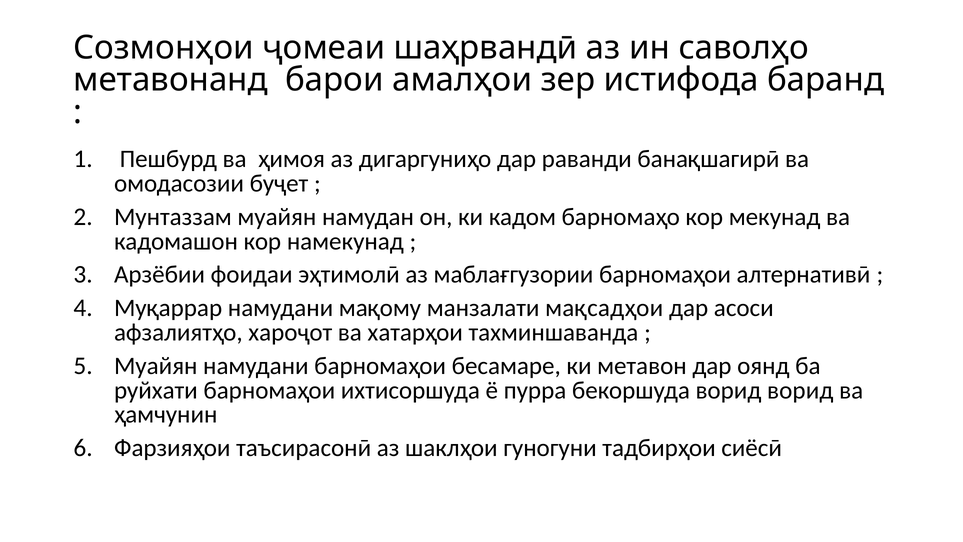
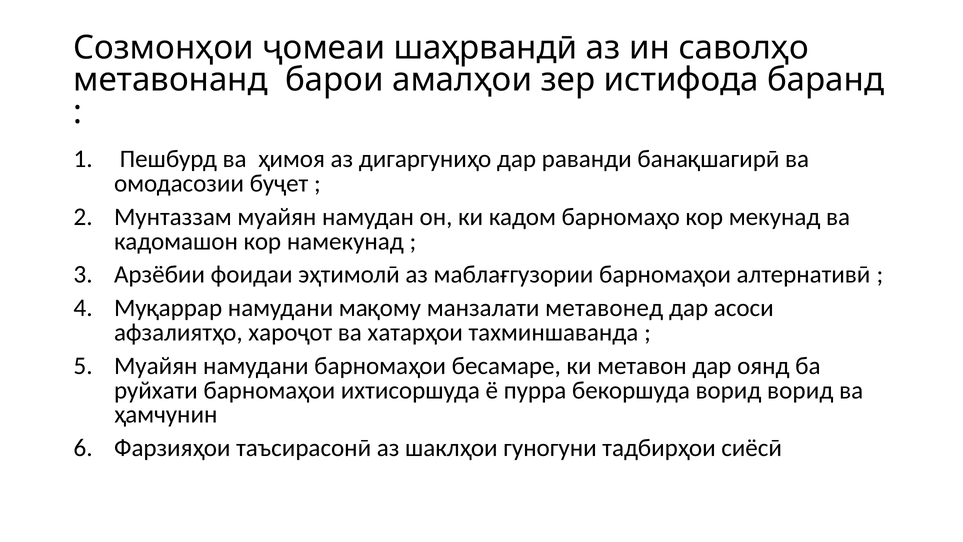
мақсадҳои: мақсадҳои -> метавонед
